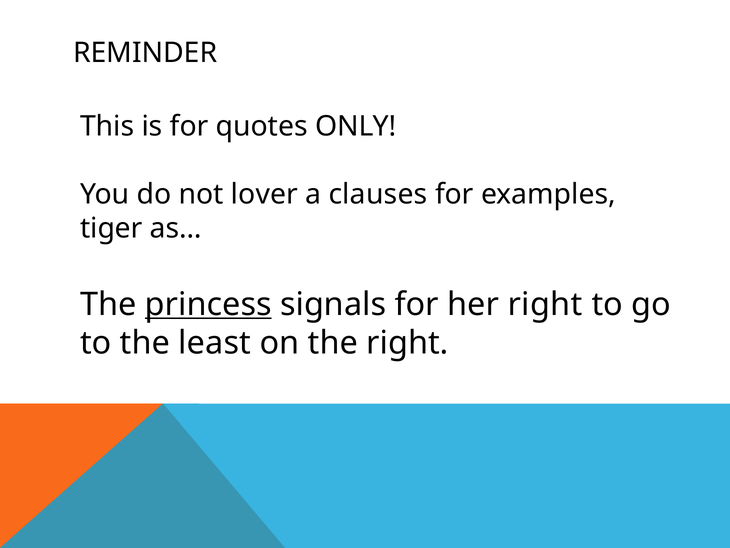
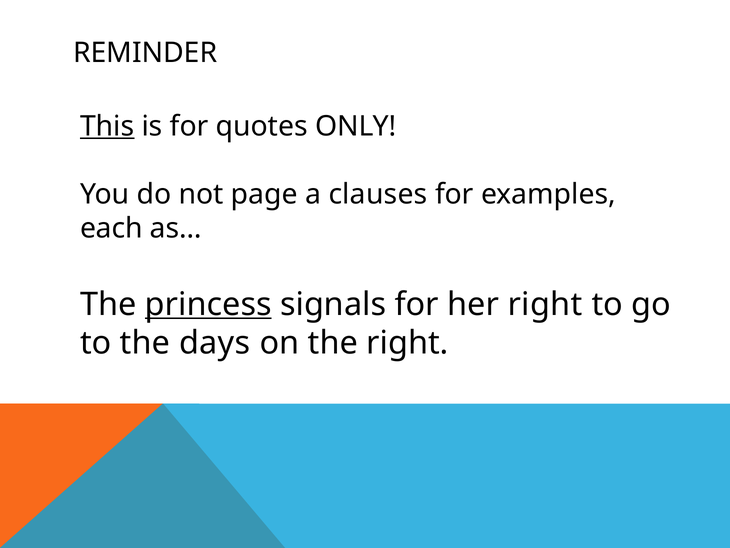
This underline: none -> present
lover: lover -> page
tiger: tiger -> each
least: least -> days
